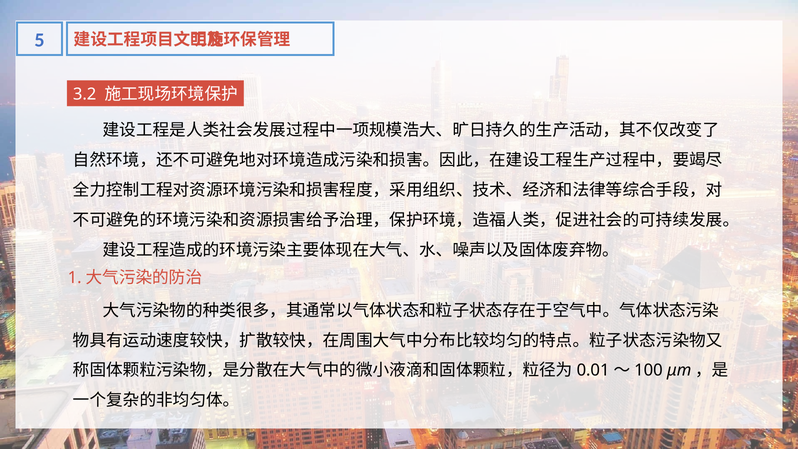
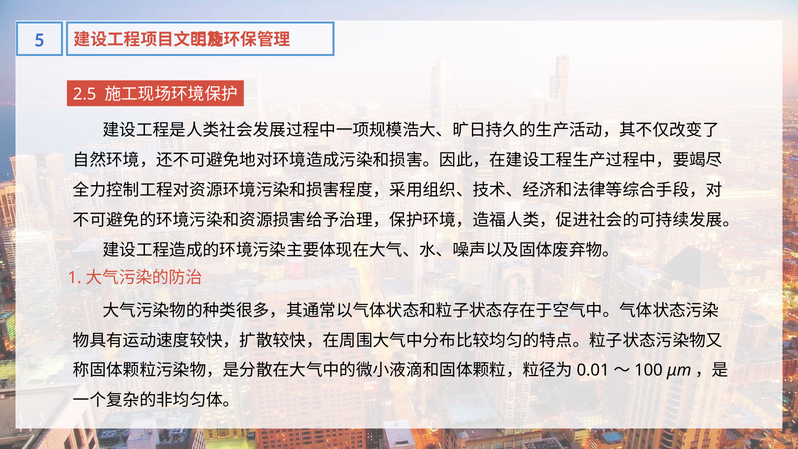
3.2: 3.2 -> 2.5
